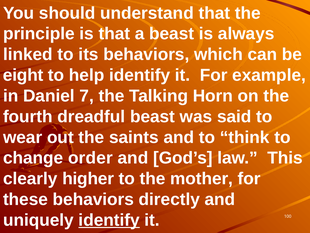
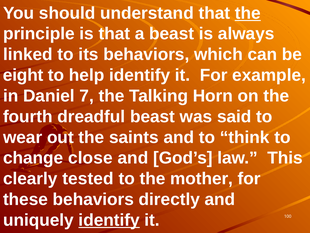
the at (248, 13) underline: none -> present
order: order -> close
higher: higher -> tested
